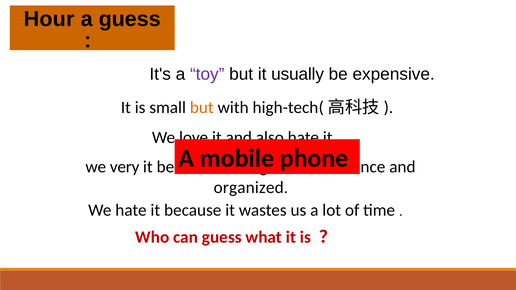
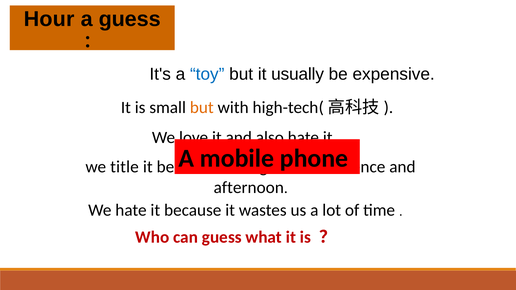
toy colour: purple -> blue
very: very -> title
organized: organized -> afternoon
